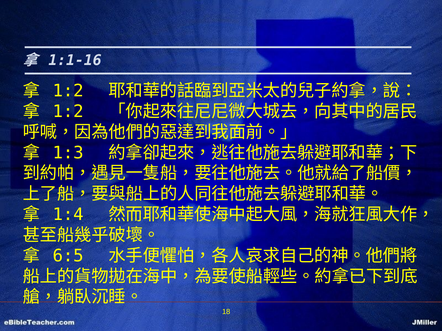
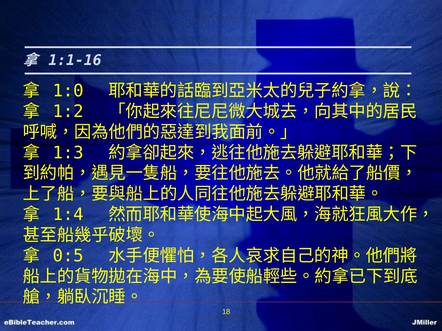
1:2 at (68, 91): 1:2 -> 1:0
6:5: 6:5 -> 0:5
